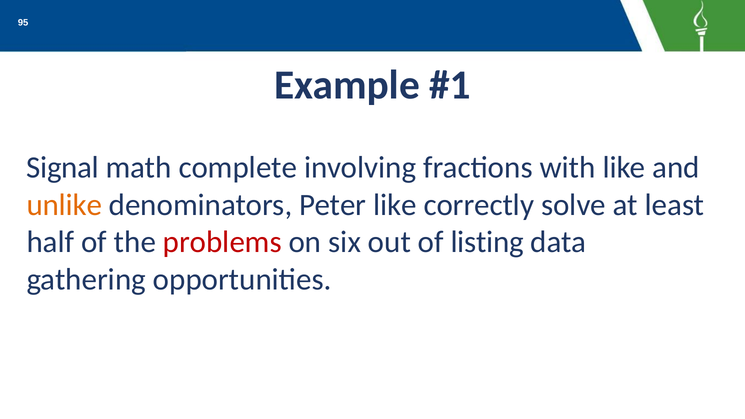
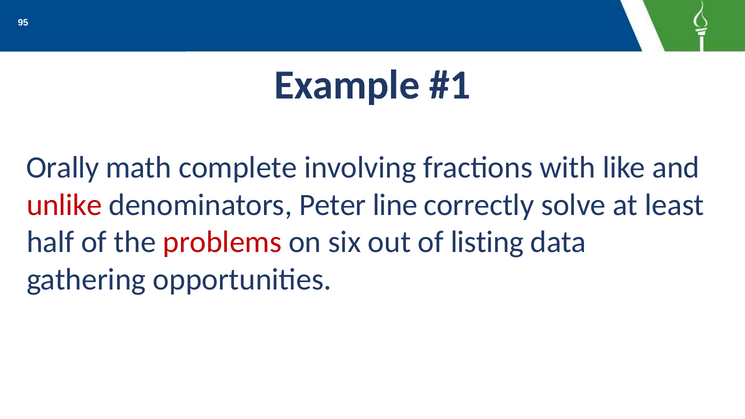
Signal: Signal -> Orally
unlike colour: orange -> red
Peter like: like -> line
